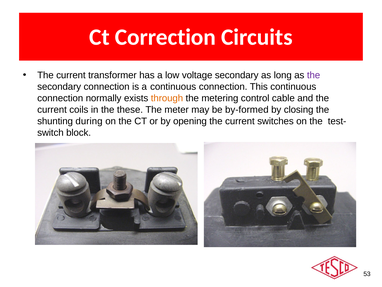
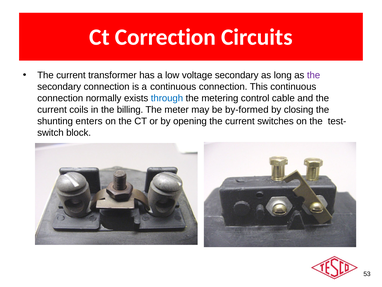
through colour: orange -> blue
these: these -> billing
during: during -> enters
